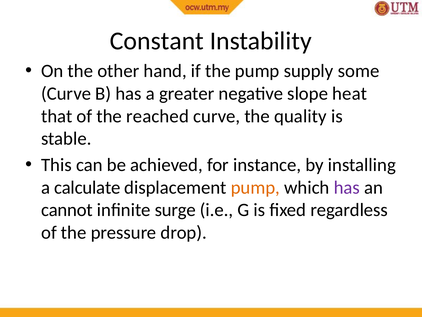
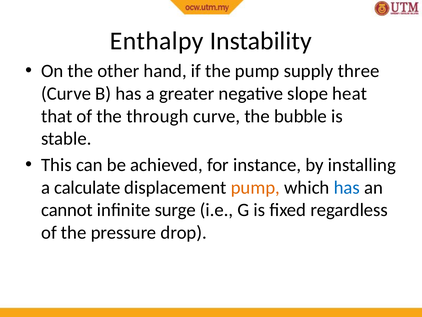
Constant: Constant -> Enthalpy
some: some -> three
reached: reached -> through
quality: quality -> bubble
has at (347, 187) colour: purple -> blue
